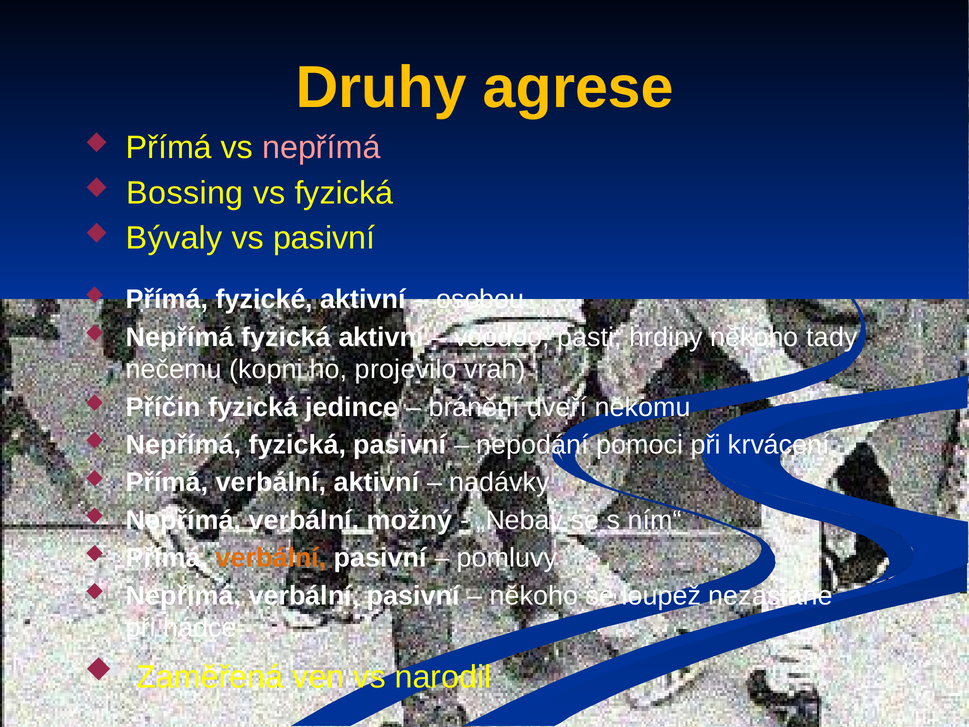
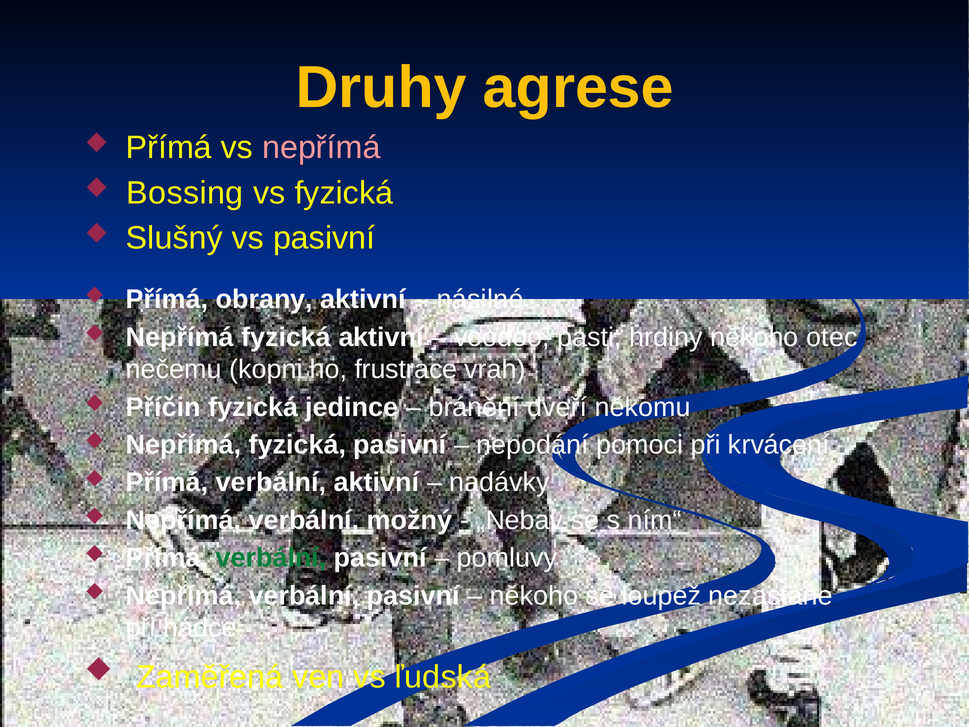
Bývaly: Bývaly -> Slušný
fyzické: fyzické -> obrany
osobou: osobou -> násilné
tady: tady -> otec
projevilo: projevilo -> frustrace
verbální at (271, 558) colour: orange -> green
narodil: narodil -> ľudská
